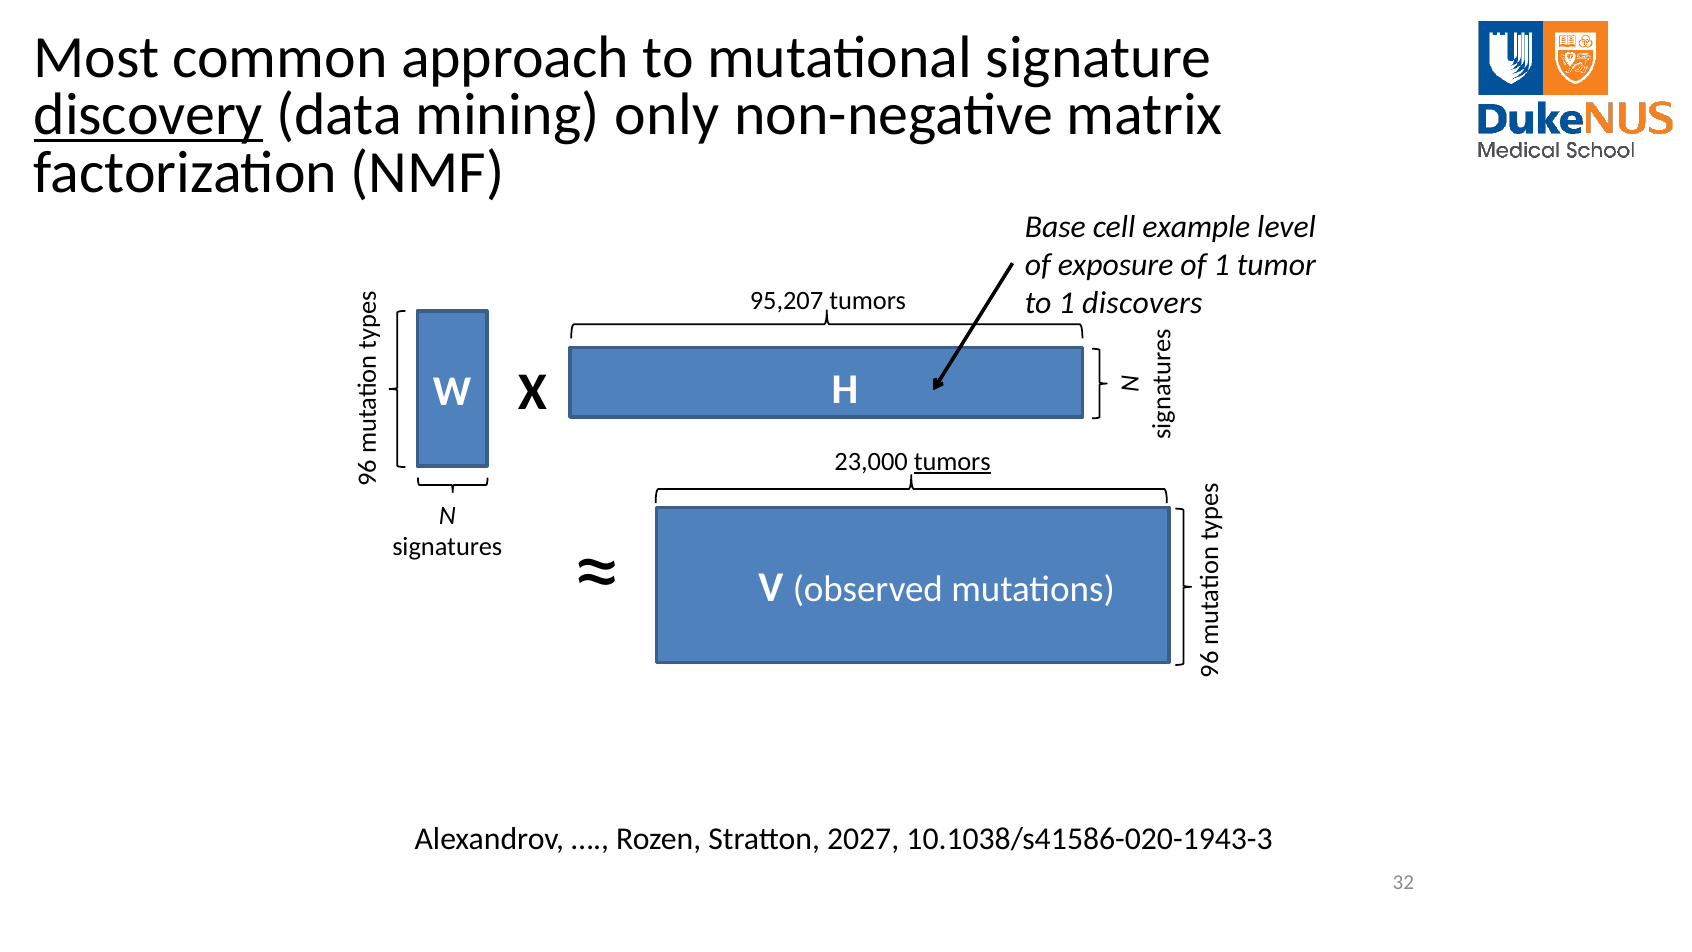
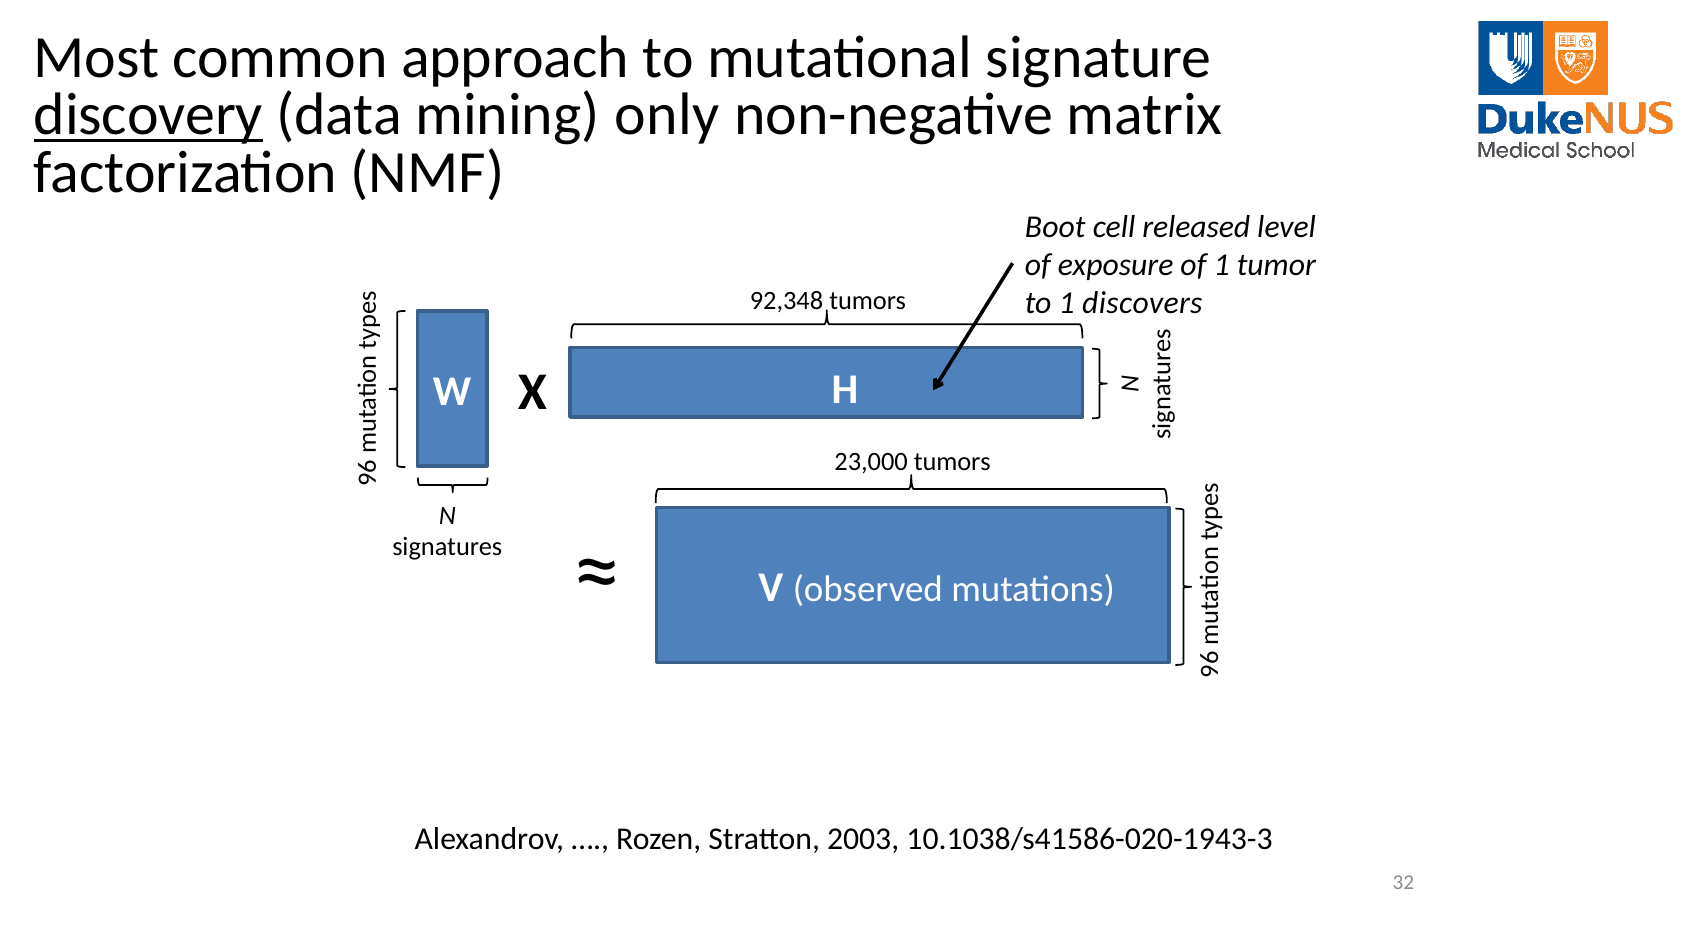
Base: Base -> Boot
example: example -> released
95,207: 95,207 -> 92,348
tumors at (952, 462) underline: present -> none
2027: 2027 -> 2003
